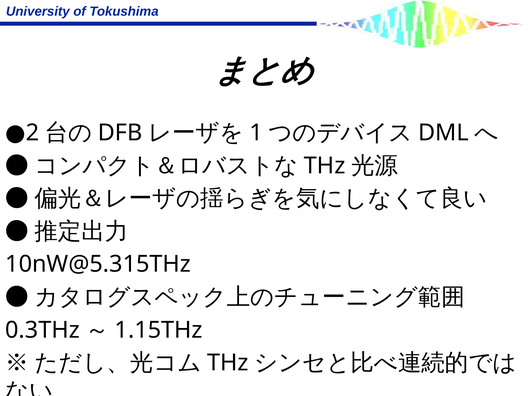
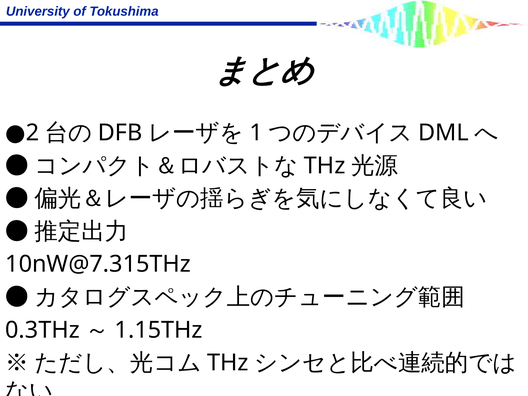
10nW@5.315THz: 10nW@5.315THz -> 10nW@7.315THz
